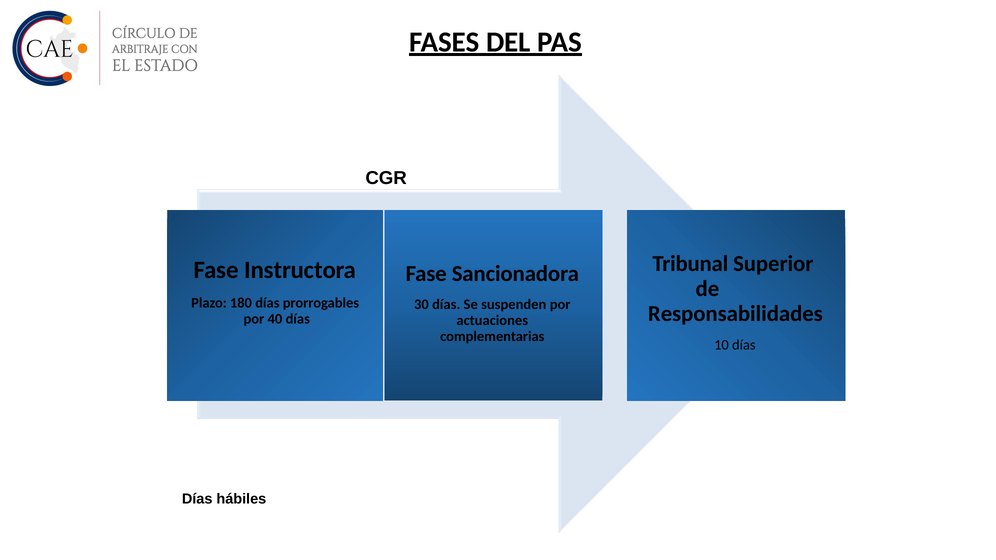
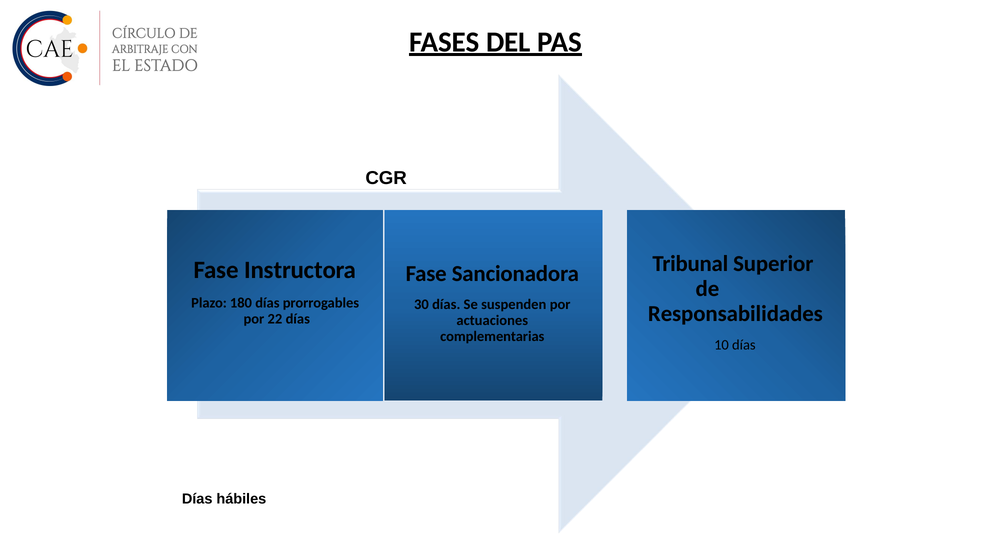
40: 40 -> 22
